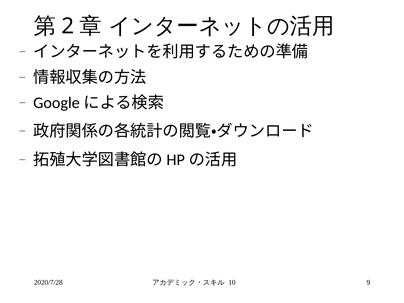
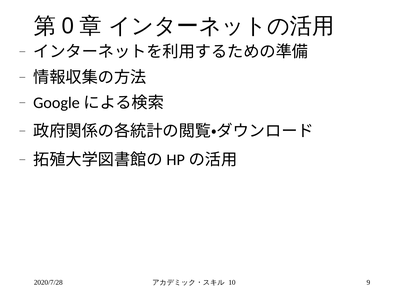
2: 2 -> 0
